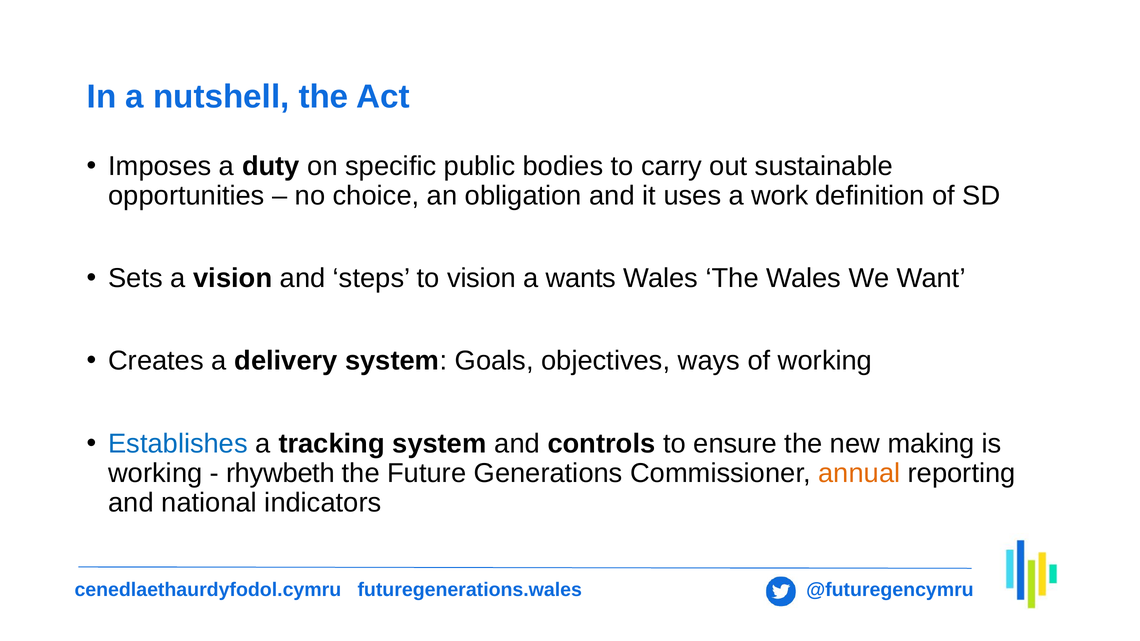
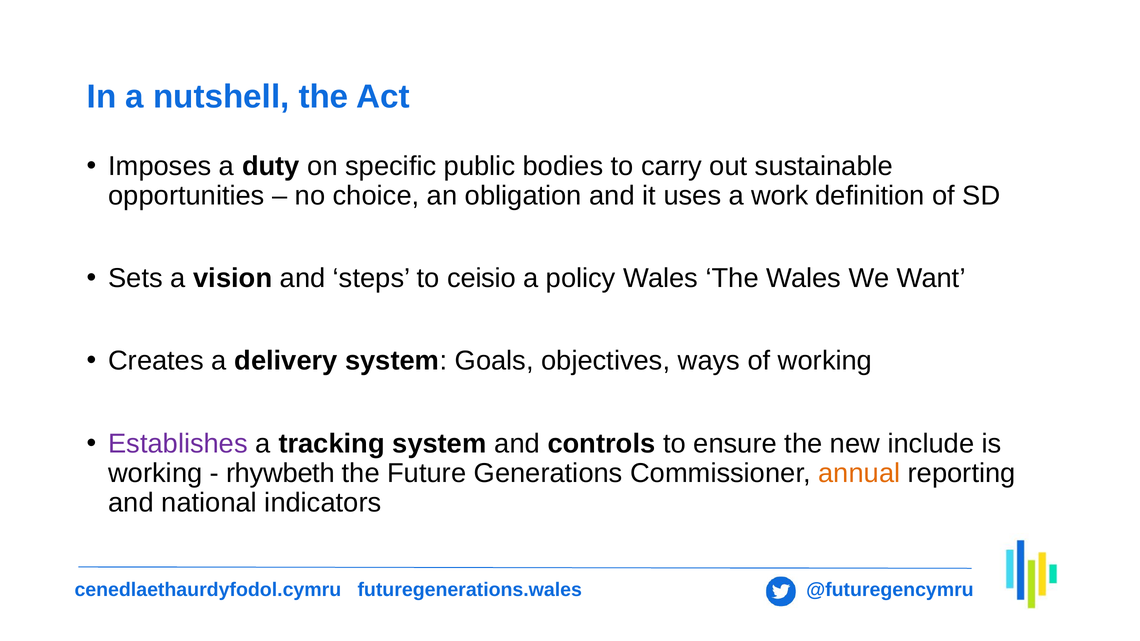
to vision: vision -> ceisio
wants: wants -> policy
Establishes colour: blue -> purple
making: making -> include
